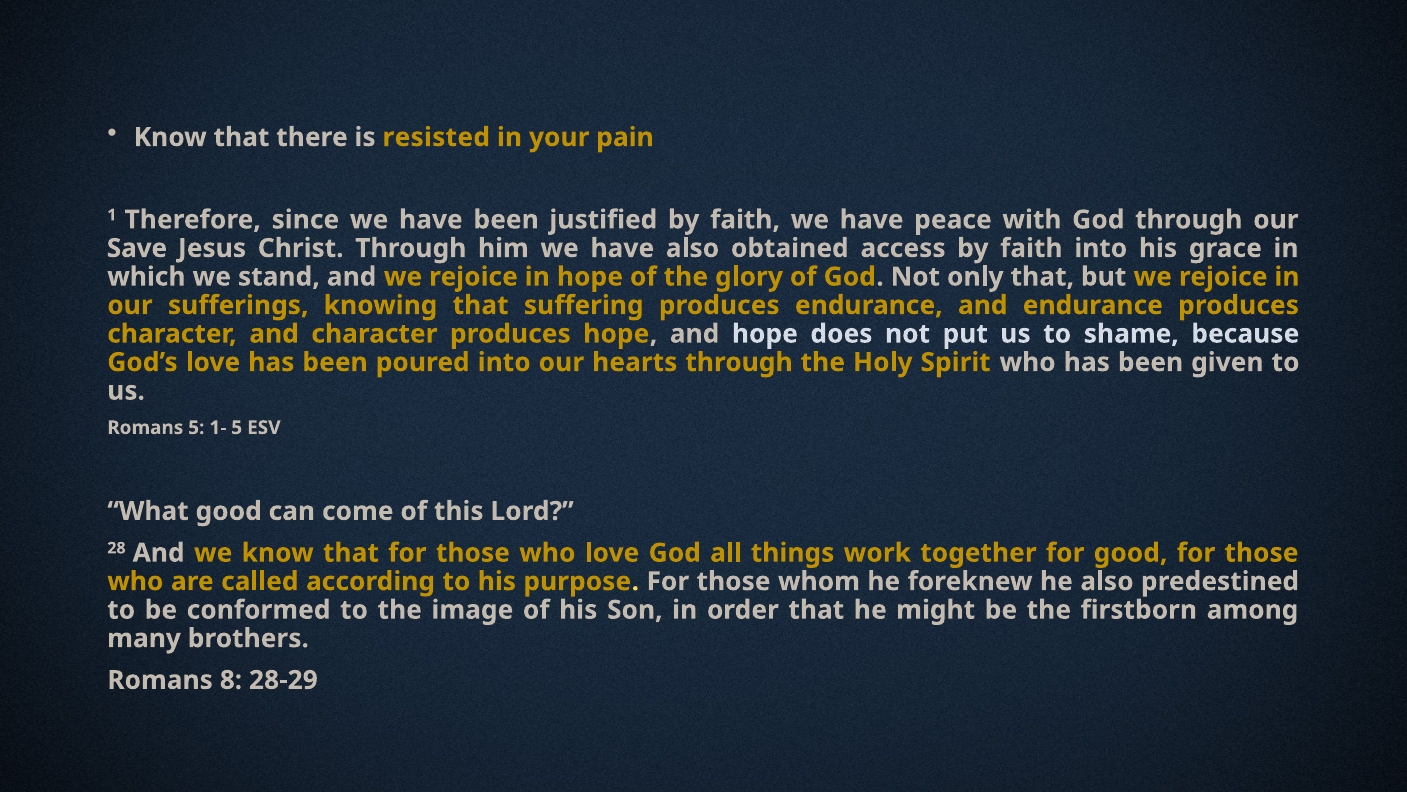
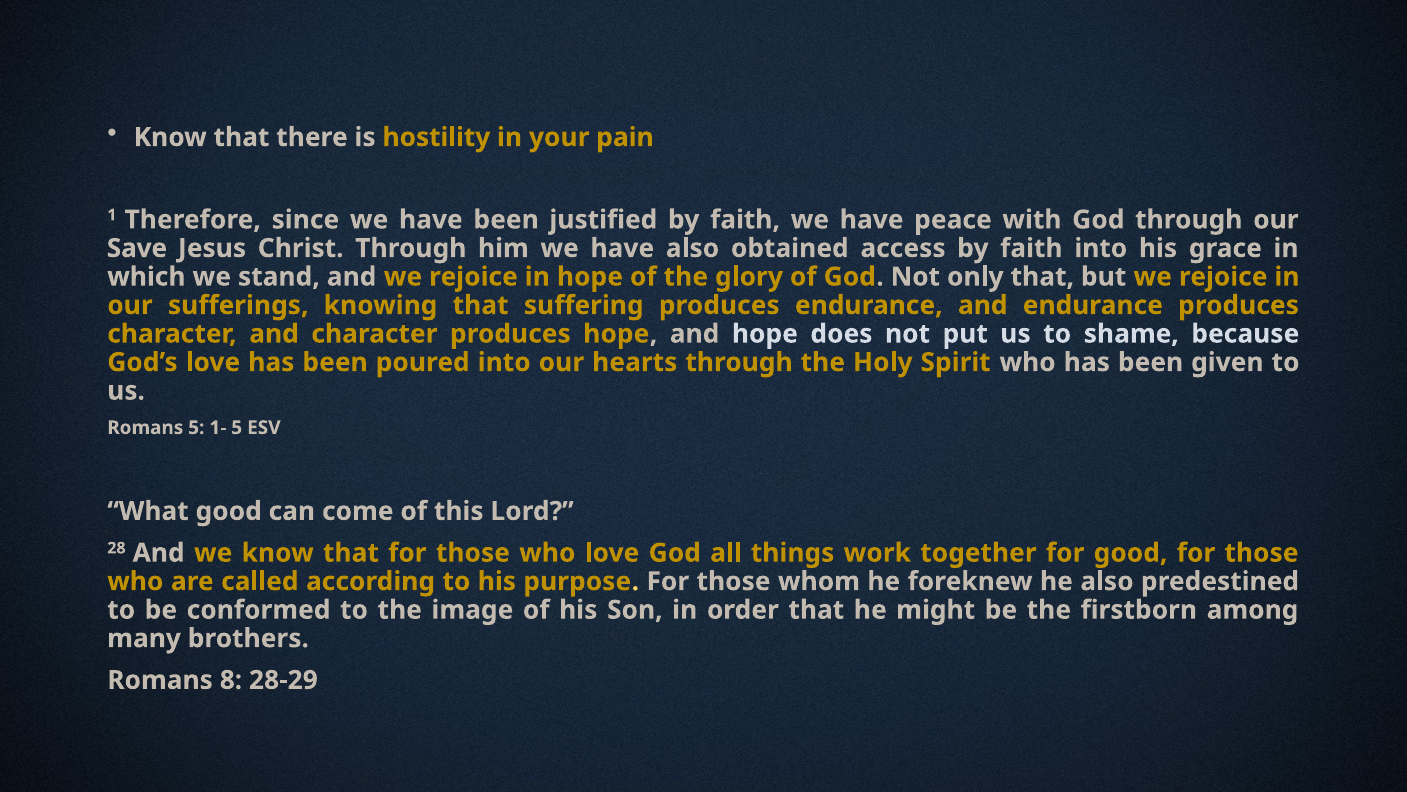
resisted: resisted -> hostility
